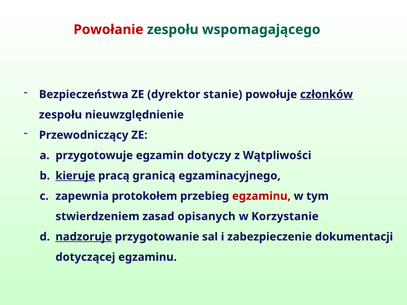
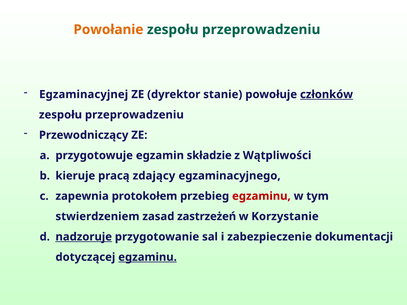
Powołanie colour: red -> orange
wspomagającego at (261, 30): wspomagającego -> przeprowadzeniu
Bezpieczeństwa: Bezpieczeństwa -> Egzaminacyjnej
nieuwzględnienie at (134, 115): nieuwzględnienie -> przeprowadzeniu
dotyczy: dotyczy -> składzie
kieruje underline: present -> none
granicą: granicą -> zdający
opisanych: opisanych -> zastrzeżeń
egzaminu at (148, 257) underline: none -> present
